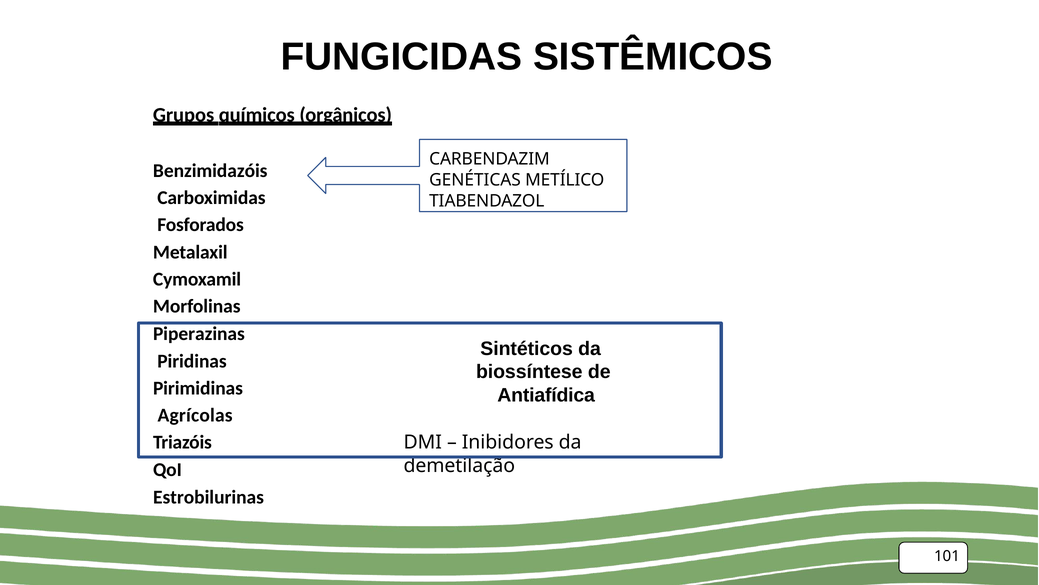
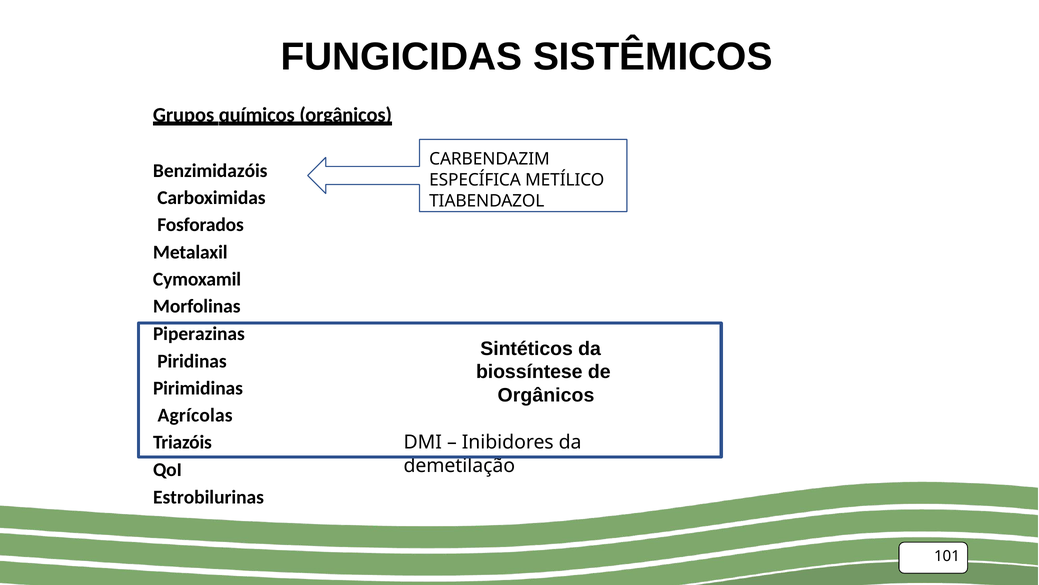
GENÉTICAS: GENÉTICAS -> ESPECÍFICA
Antiafídica at (546, 395): Antiafídica -> Orgânicos
